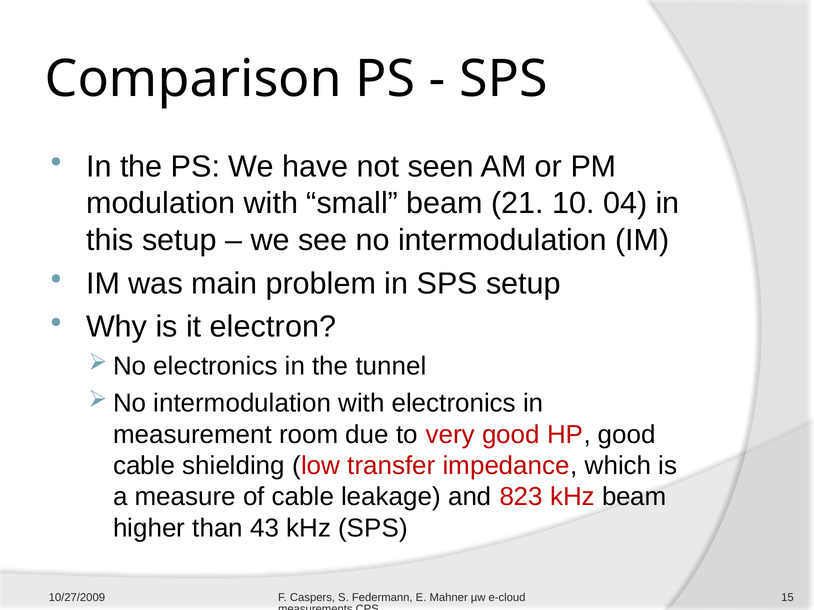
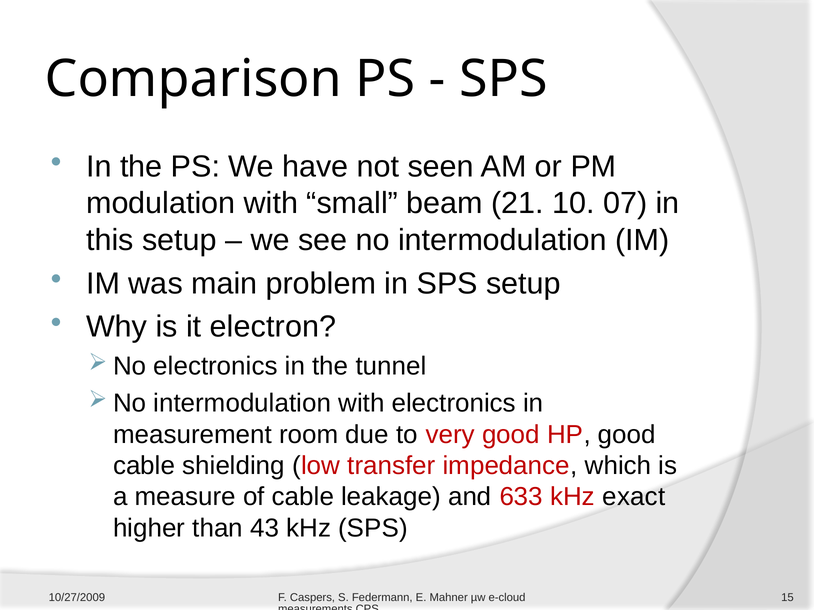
04: 04 -> 07
823: 823 -> 633
kHz beam: beam -> exact
